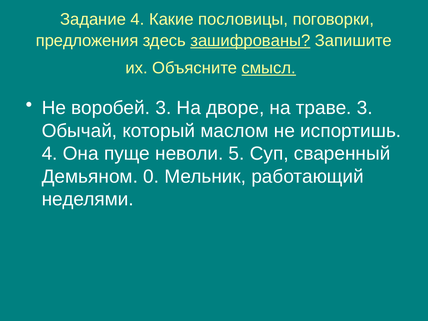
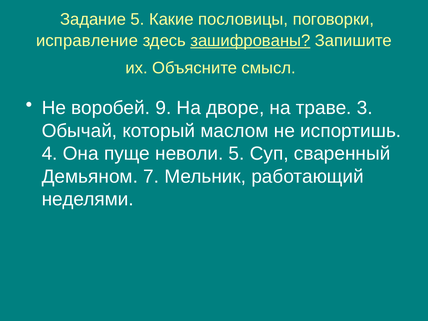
Задание 4: 4 -> 5
предложения: предложения -> исправление
смысл underline: present -> none
воробей 3: 3 -> 9
0: 0 -> 7
